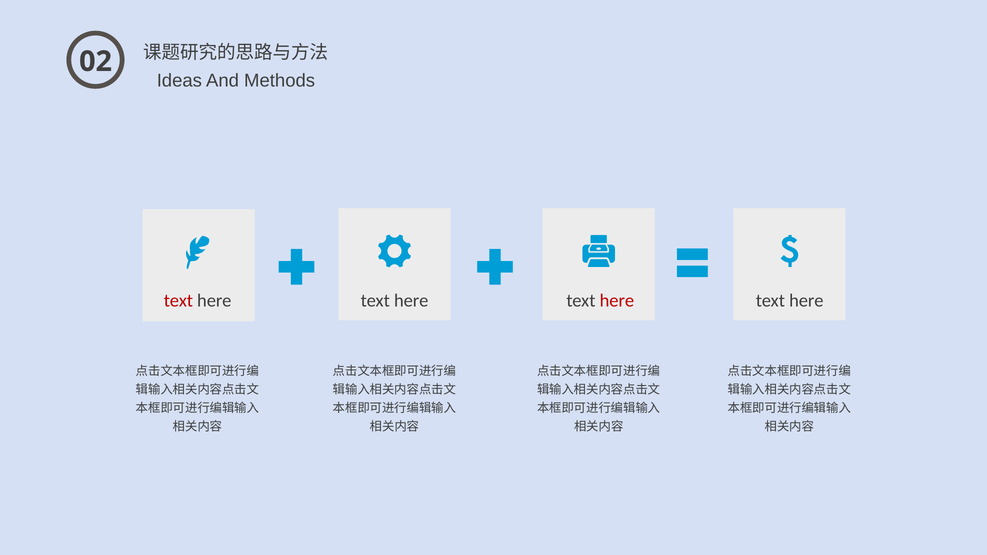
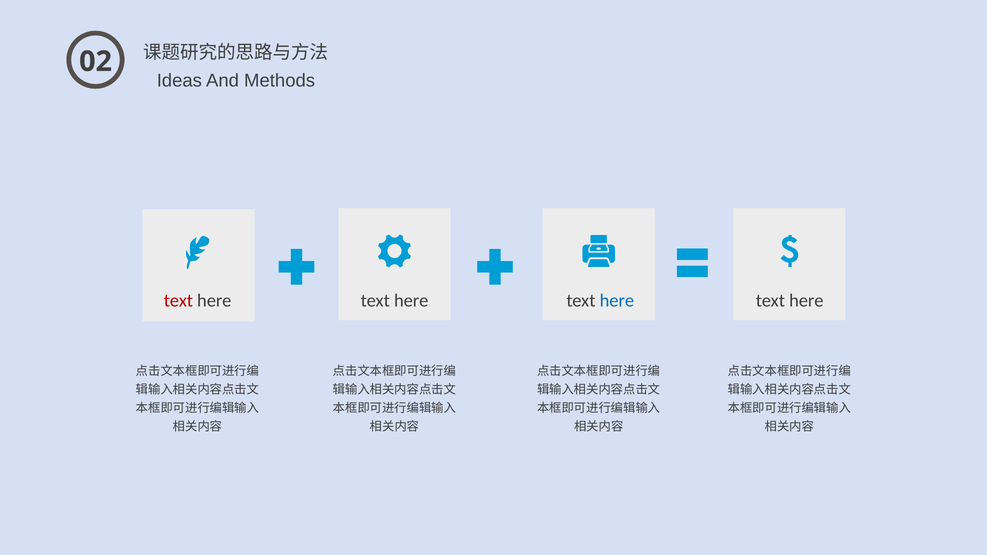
here at (617, 301) colour: red -> blue
